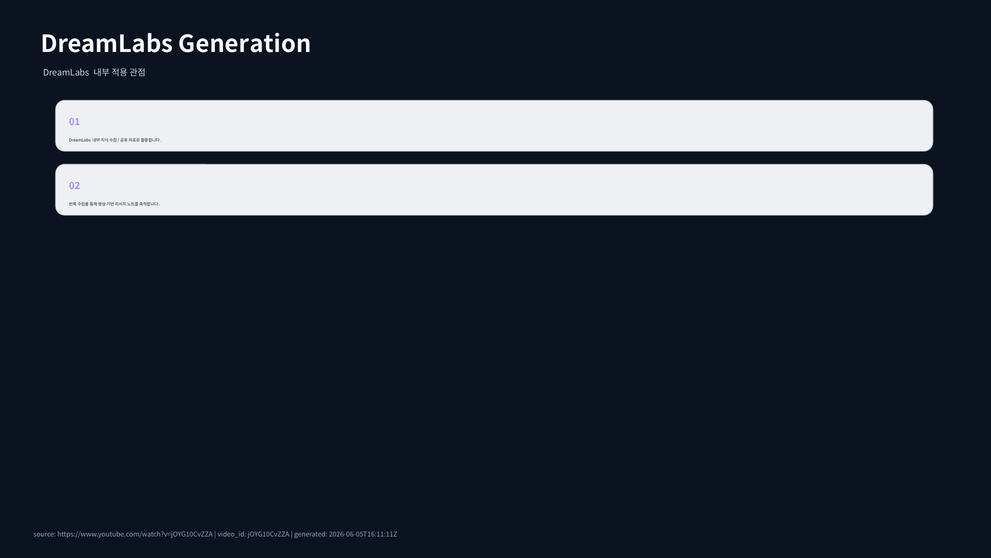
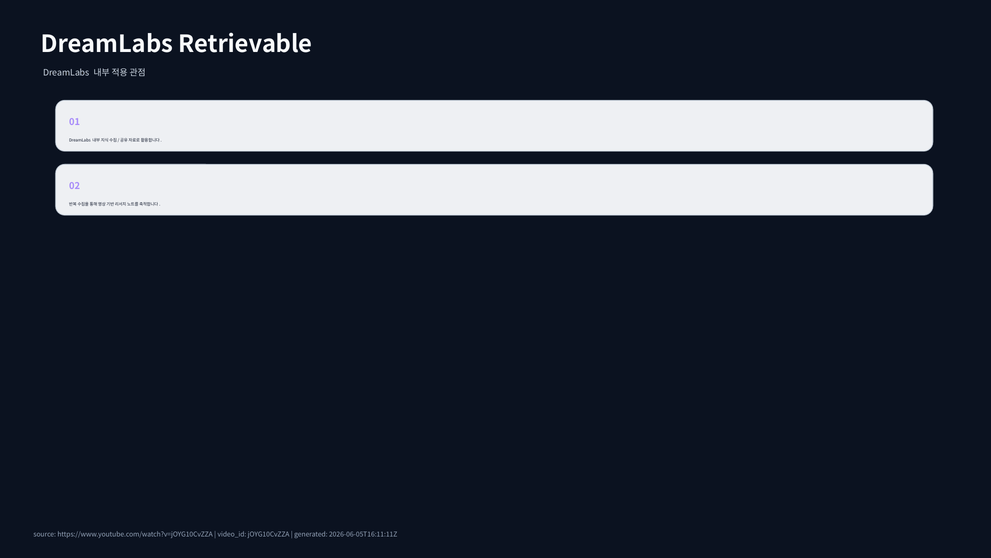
Generation: Generation -> Retrievable
